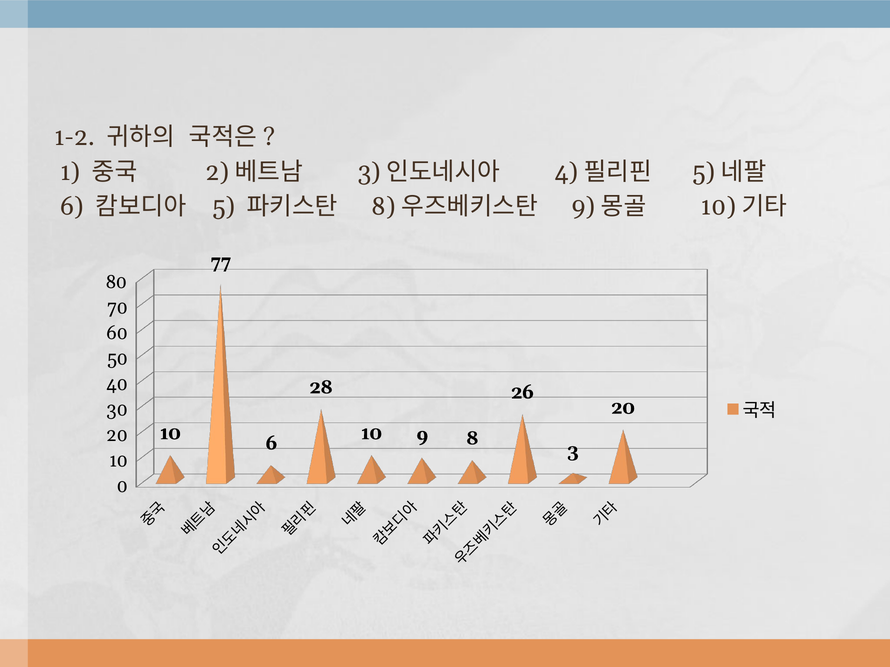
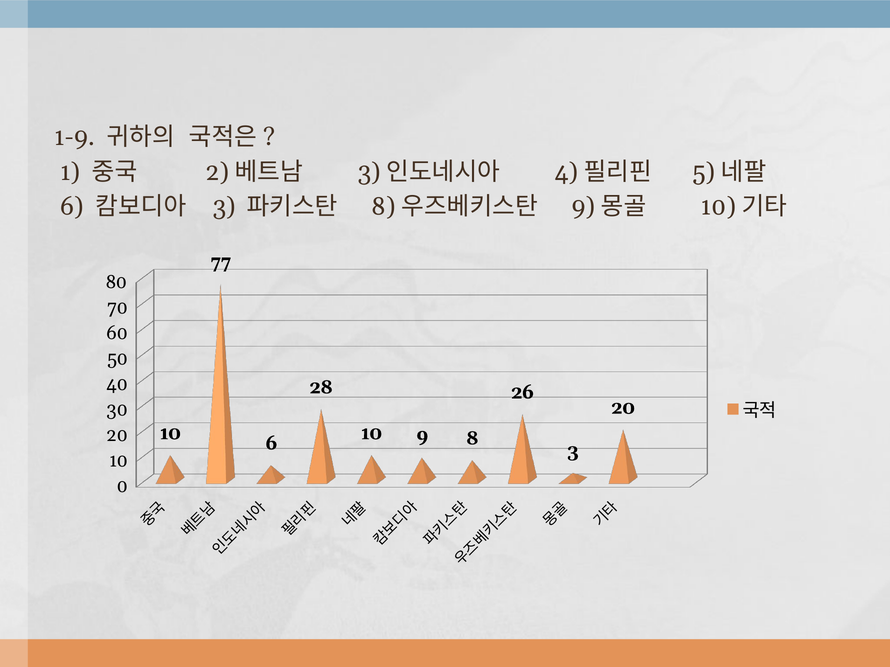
1-2: 1-2 -> 1-9
5 at (224, 207): 5 -> 3
